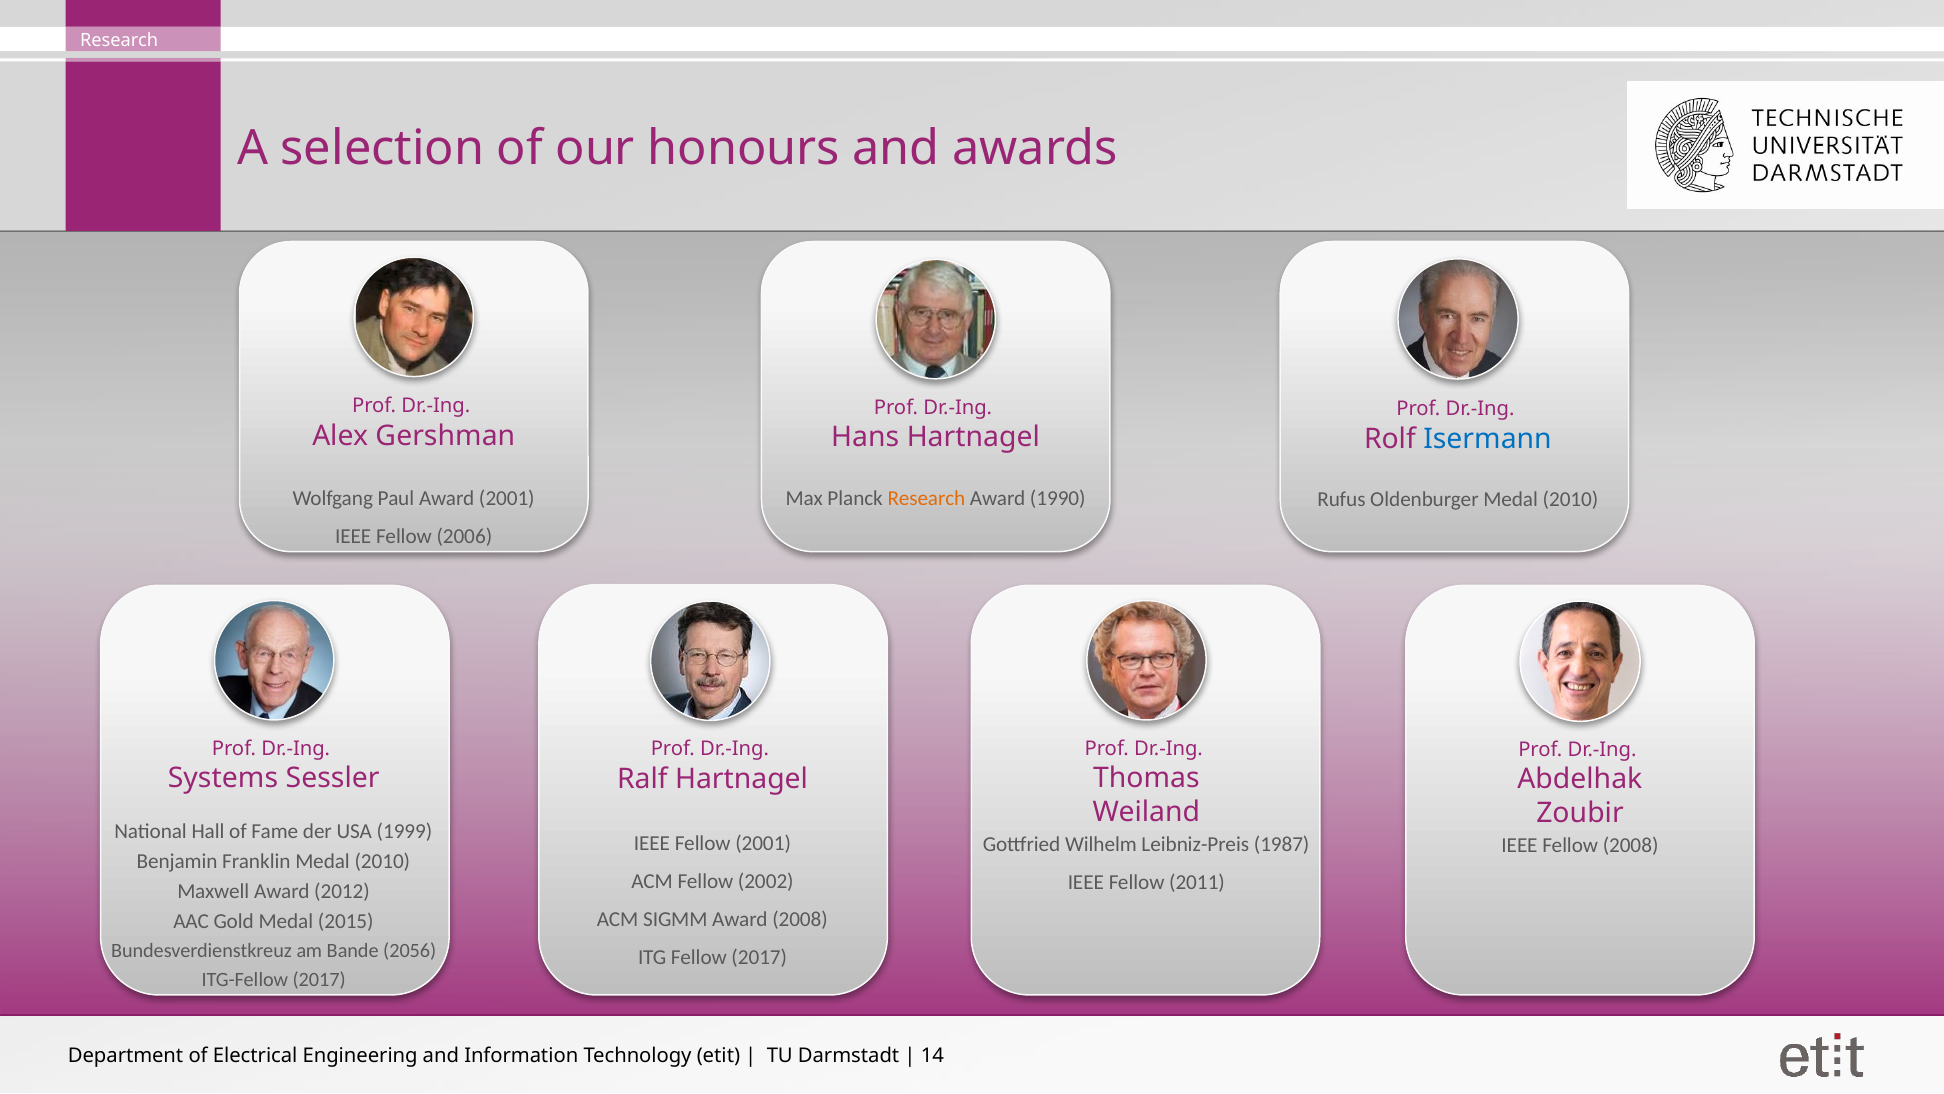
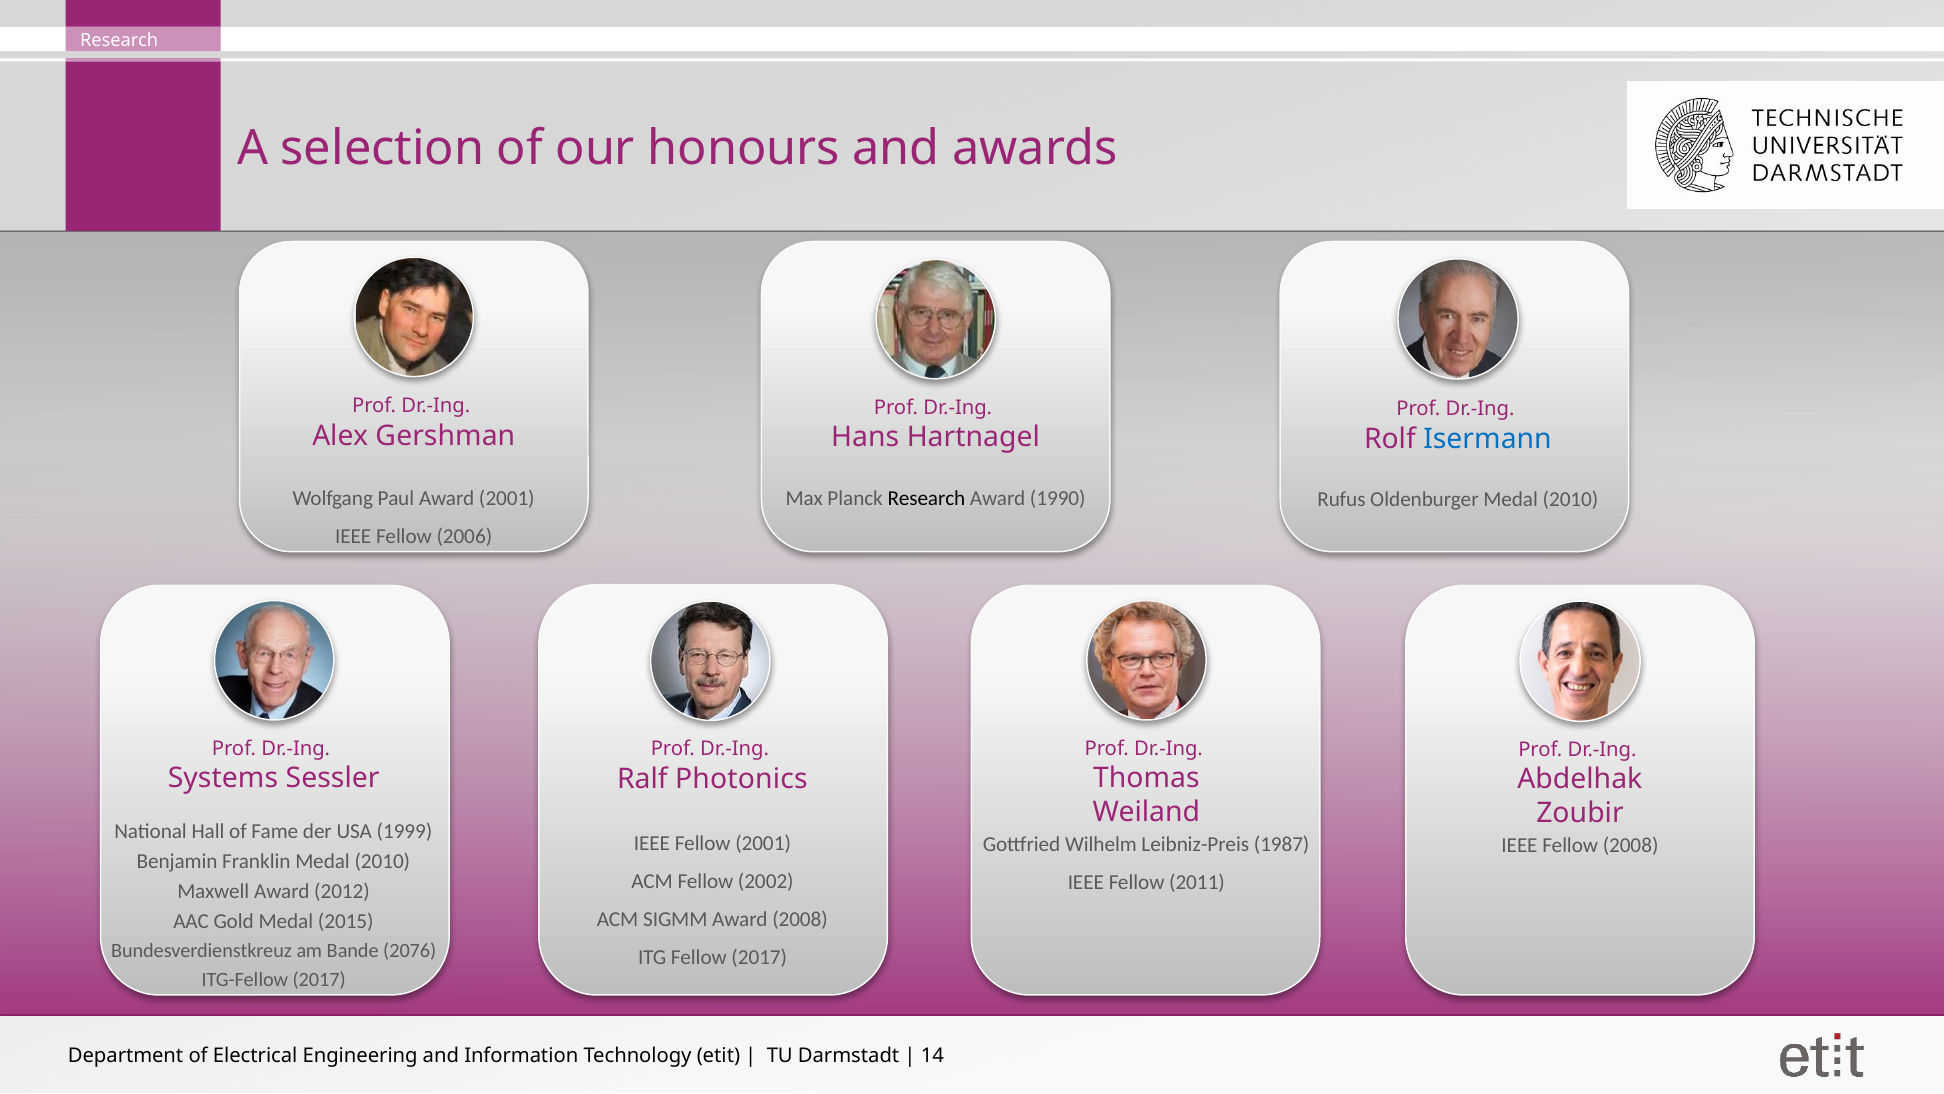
Research at (926, 499) colour: orange -> black
Ralf Hartnagel: Hartnagel -> Photonics
2056: 2056 -> 2076
